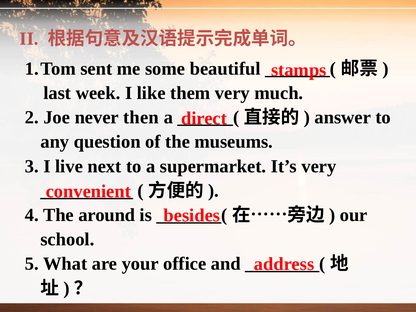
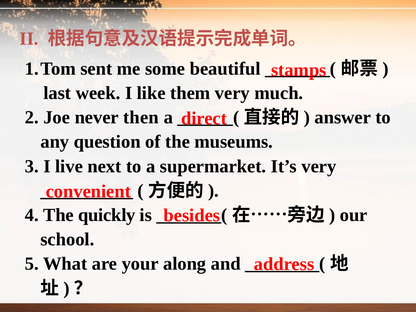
around: around -> quickly
office: office -> along
